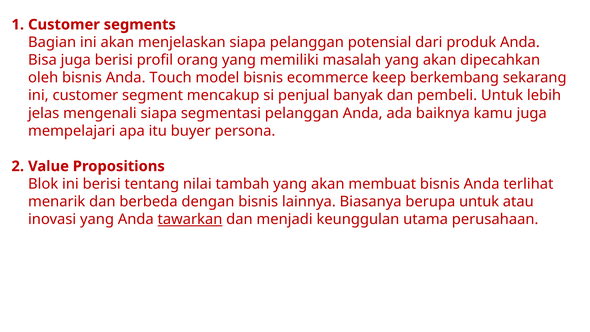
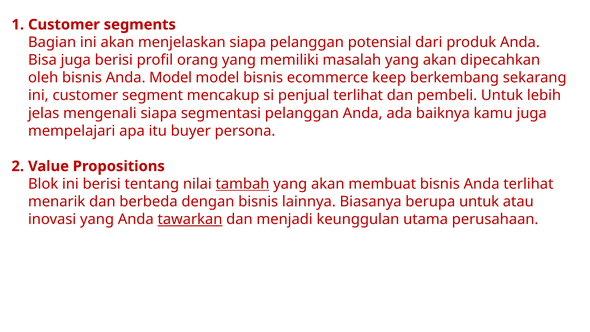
Anda Touch: Touch -> Model
penjual banyak: banyak -> terlihat
tambah underline: none -> present
